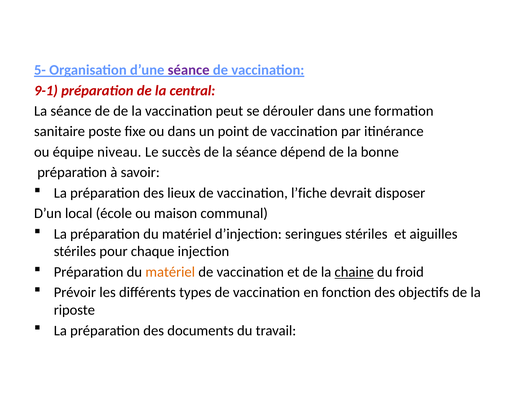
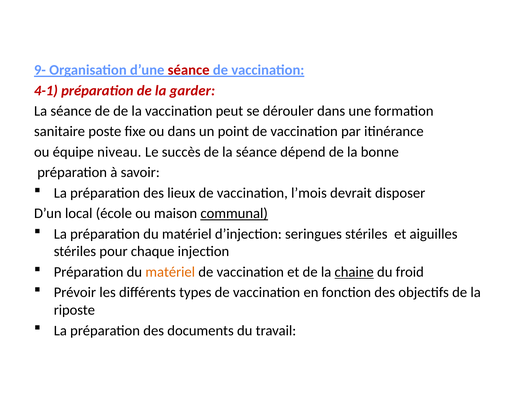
5-: 5- -> 9-
séance at (189, 70) colour: purple -> red
9-1: 9-1 -> 4-1
central: central -> garder
l’fiche: l’fiche -> l’mois
communal underline: none -> present
